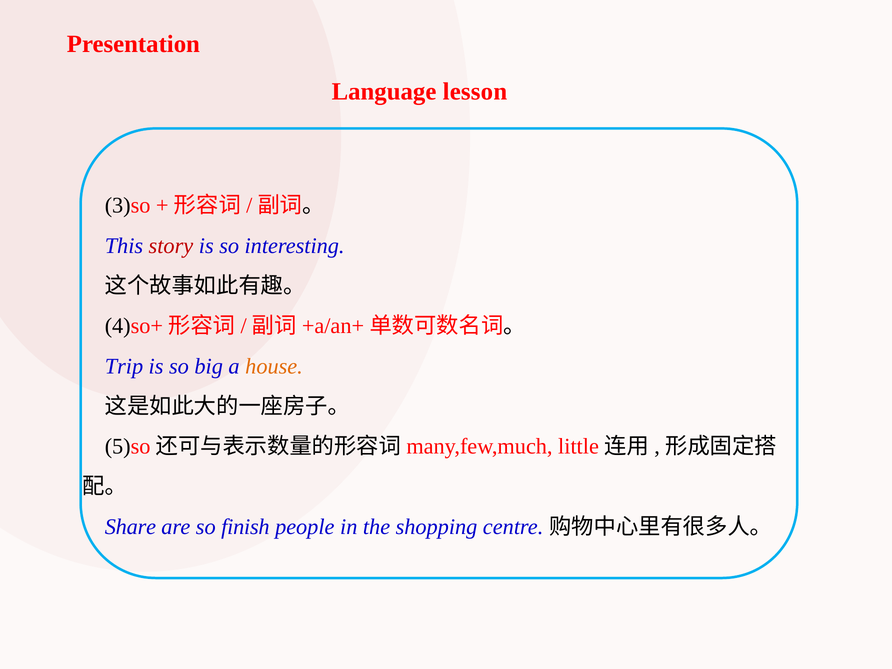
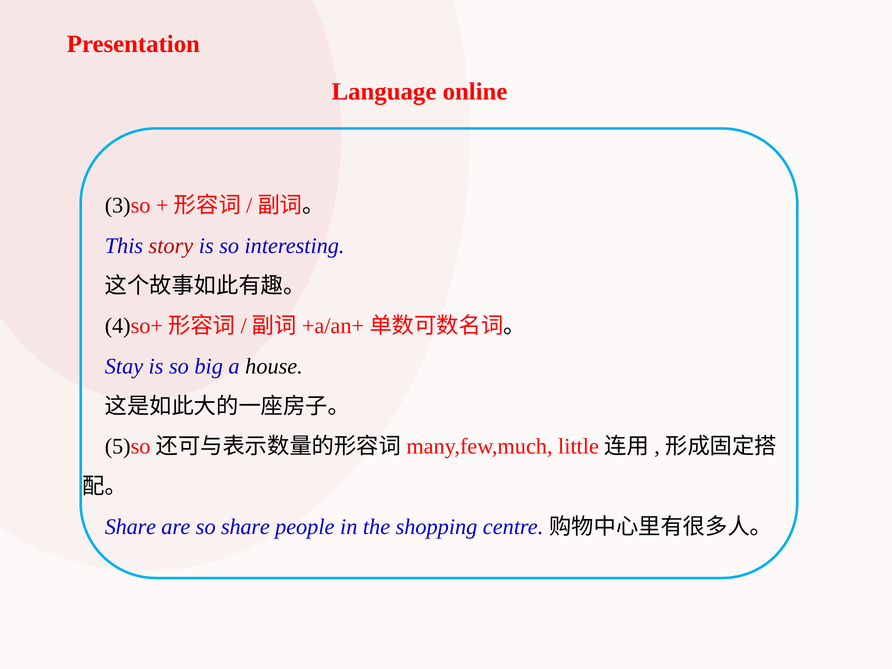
lesson: lesson -> online
Trip: Trip -> Stay
house colour: orange -> black
so finish: finish -> share
